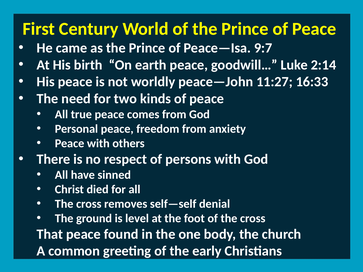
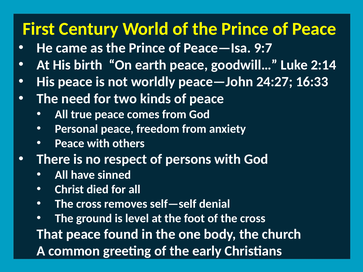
11:27: 11:27 -> 24:27
